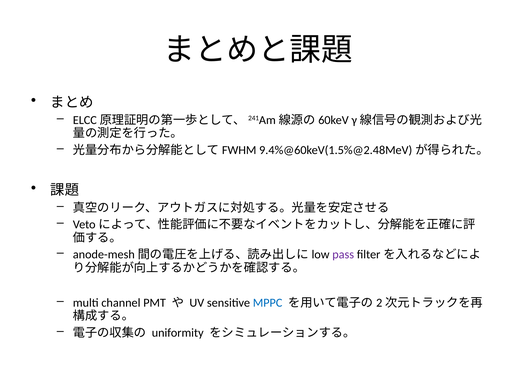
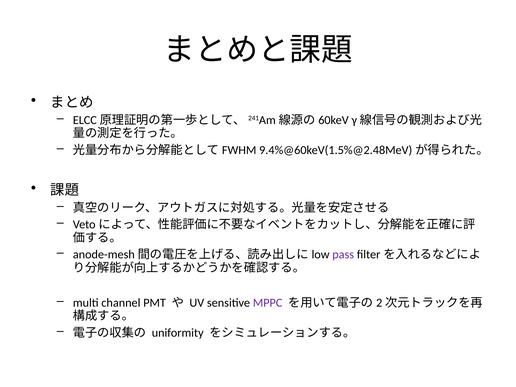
MPPC colour: blue -> purple
